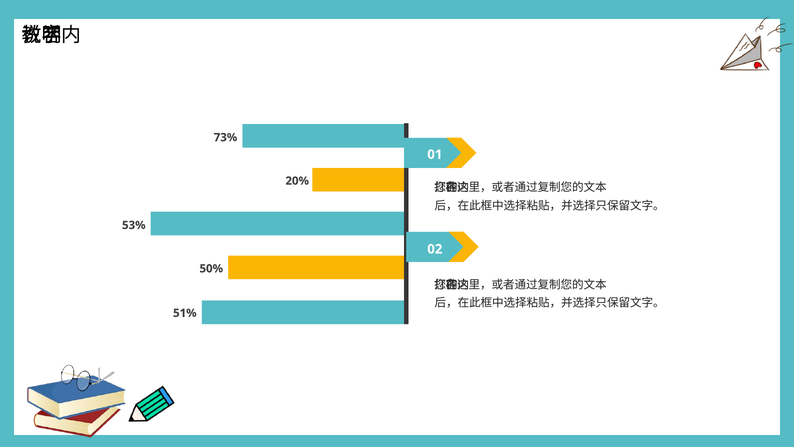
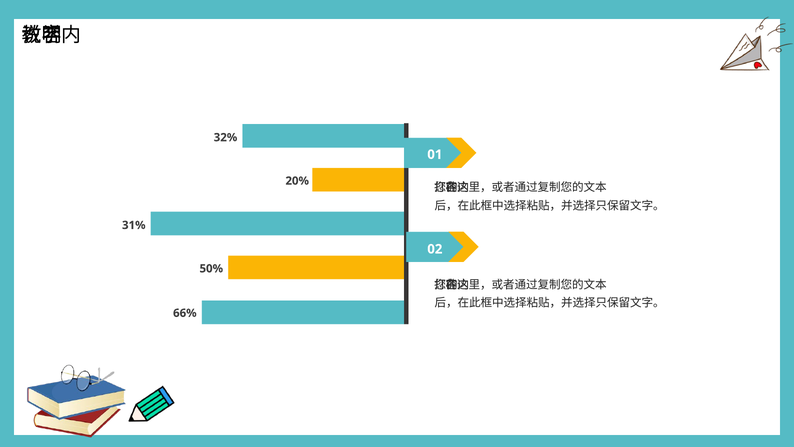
73%: 73% -> 32%
53%: 53% -> 31%
51%: 51% -> 66%
